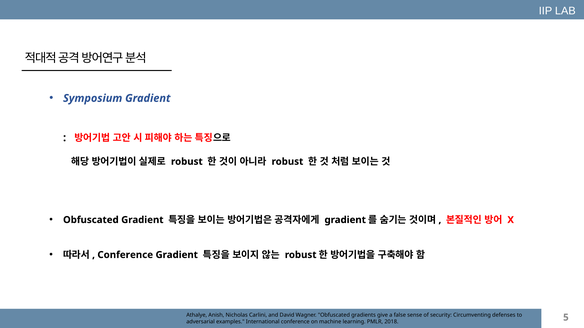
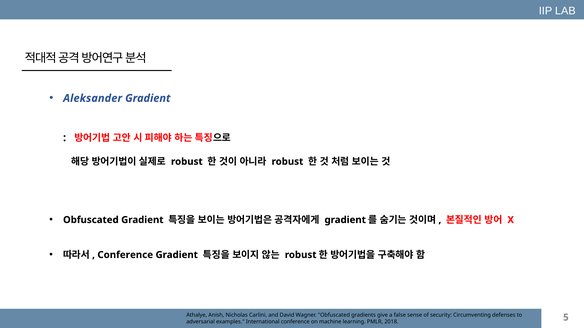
Symposium: Symposium -> Aleksander
